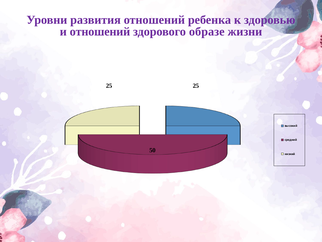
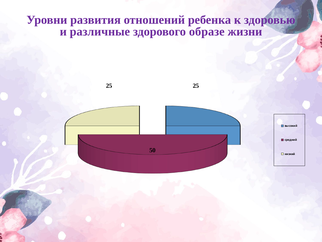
и отношений: отношений -> различные
